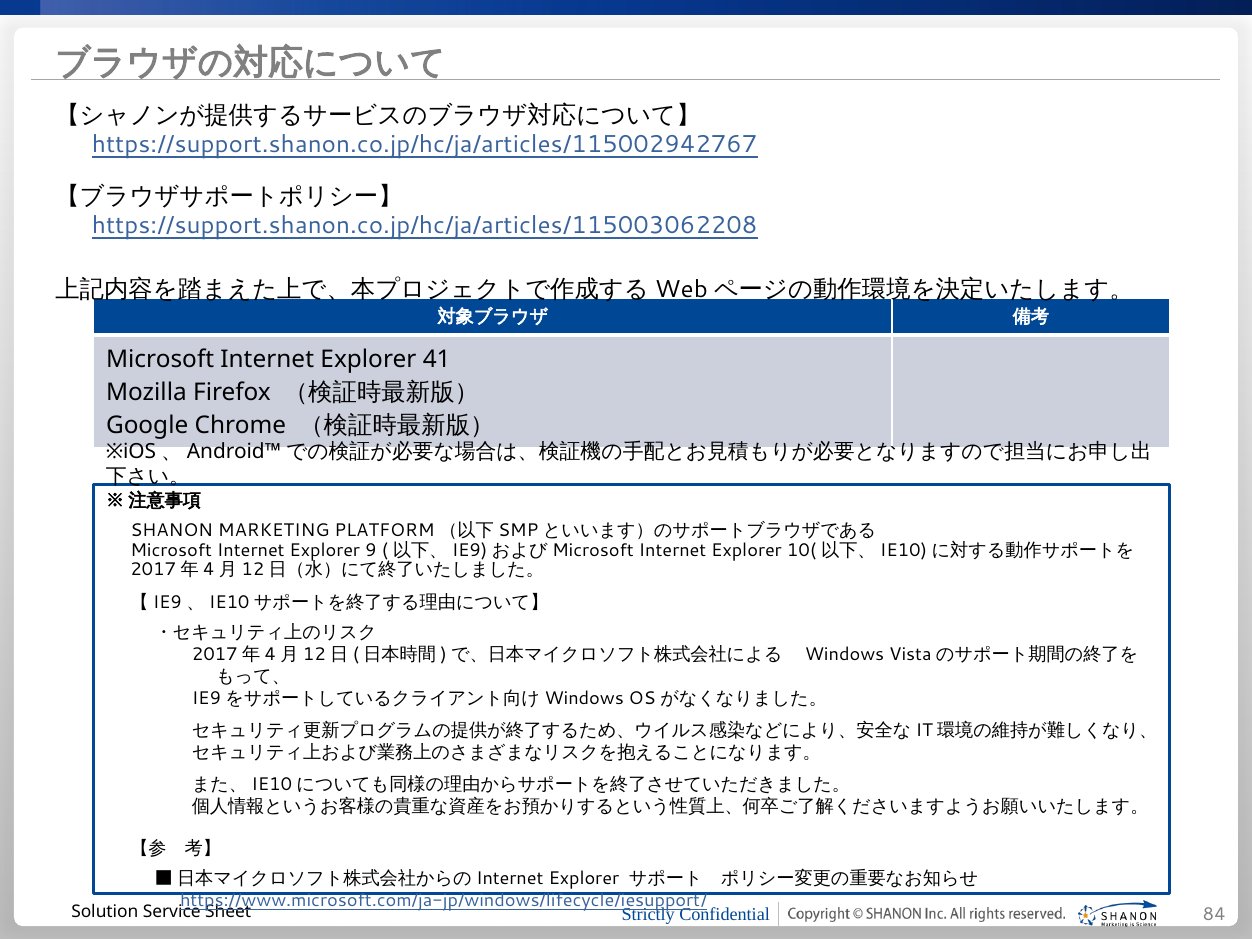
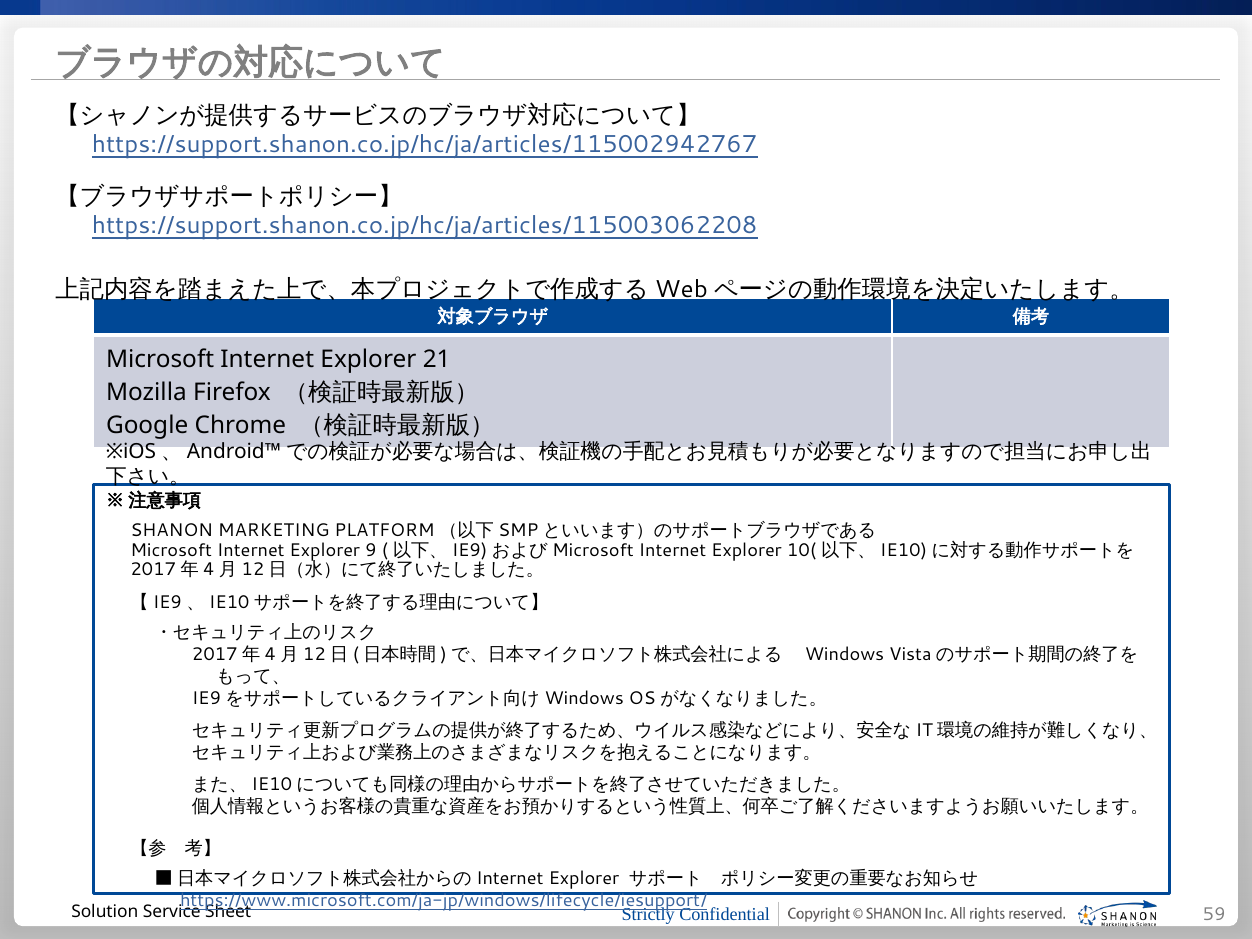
41: 41 -> 21
84: 84 -> 59
